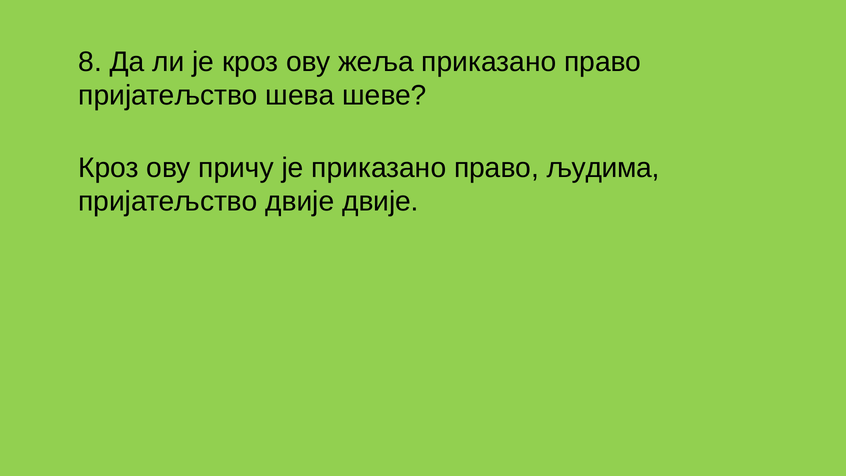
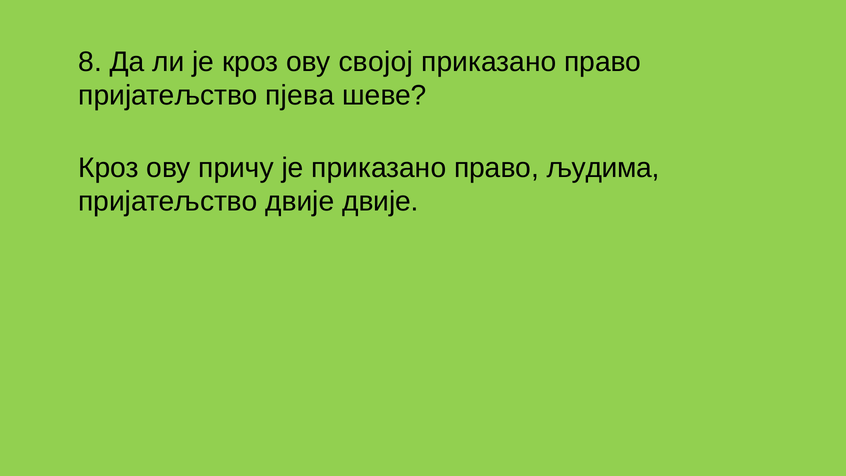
жеља: жеља -> својој
шева: шева -> пјева
